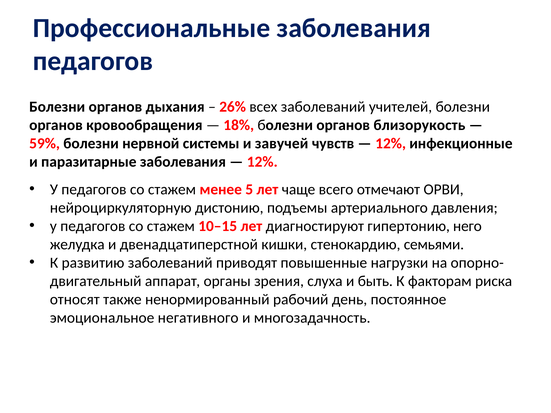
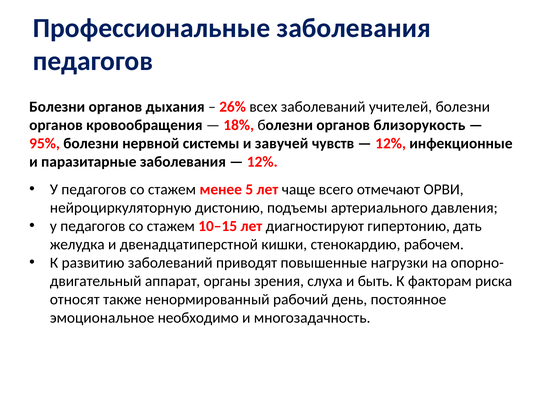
59%: 59% -> 95%
него: него -> дать
семьями: семьями -> рабочем
негативного: негативного -> необходимо
